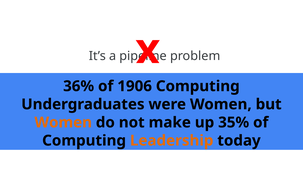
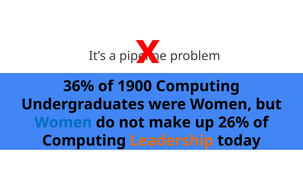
1906: 1906 -> 1900
Women at (63, 123) colour: orange -> blue
35%: 35% -> 26%
